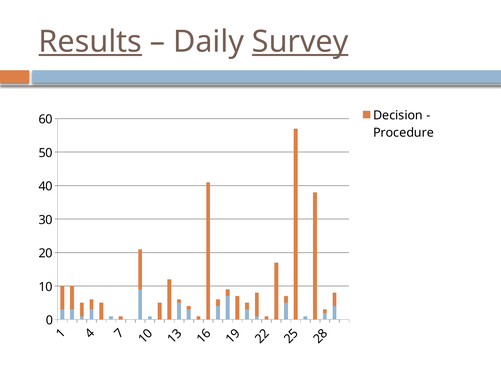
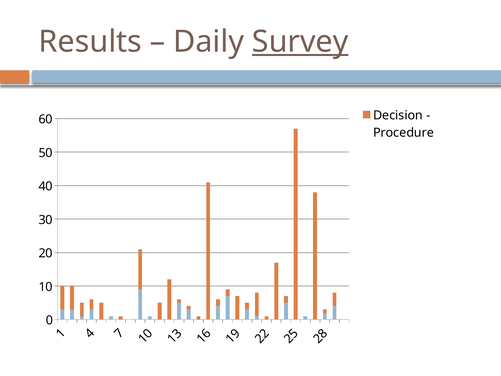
Results underline: present -> none
